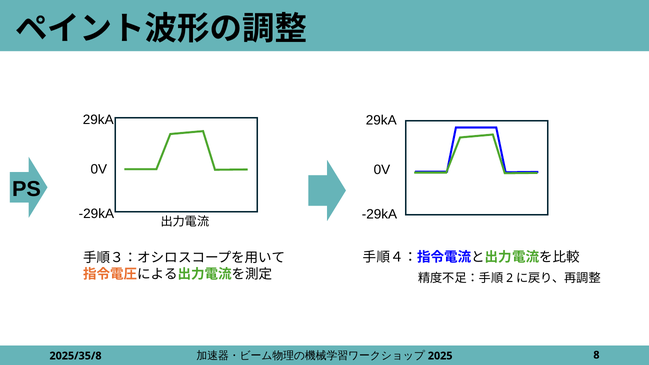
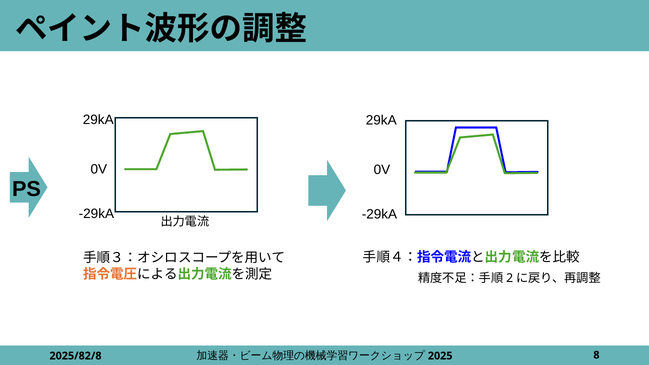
2025/35/8: 2025/35/8 -> 2025/82/8
